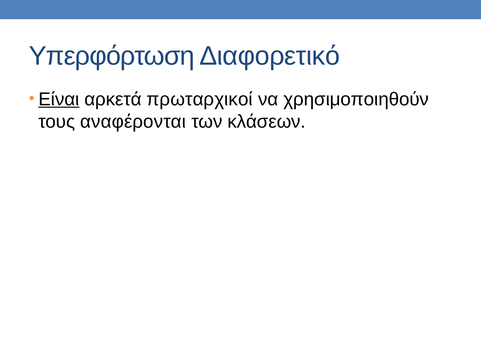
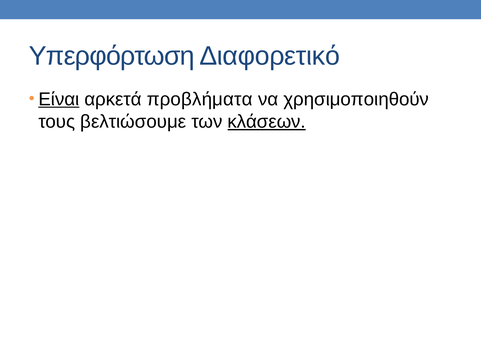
πρωταρχικοί: πρωταρχικοί -> προβλήματα
αναφέρονται: αναφέρονται -> βελτιώσουμε
κλάσεων underline: none -> present
